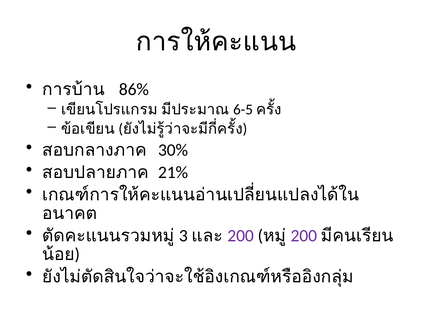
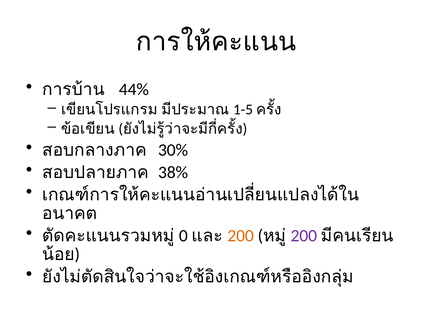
86%: 86% -> 44%
6-5: 6-5 -> 1-5
21%: 21% -> 38%
3: 3 -> 0
200 at (241, 236) colour: purple -> orange
